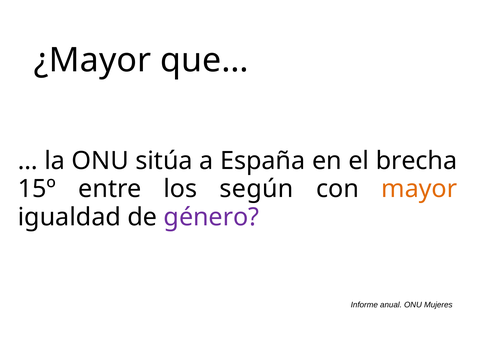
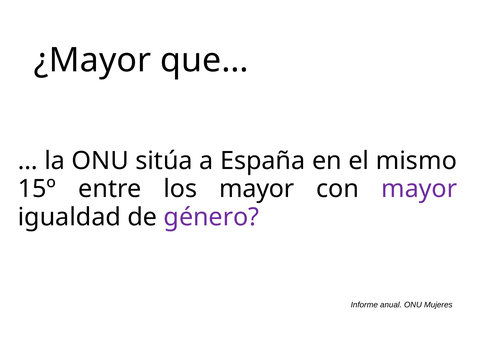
brecha: brecha -> mismo
los según: según -> mayor
mayor at (419, 189) colour: orange -> purple
